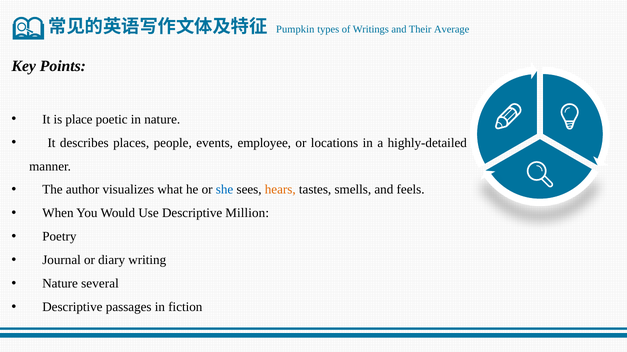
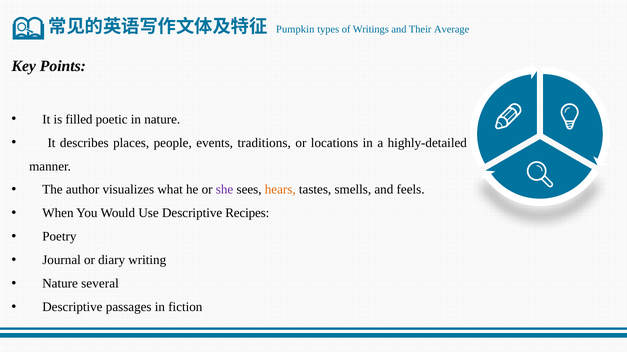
place: place -> filled
employee: employee -> traditions
she colour: blue -> purple
Million: Million -> Recipes
